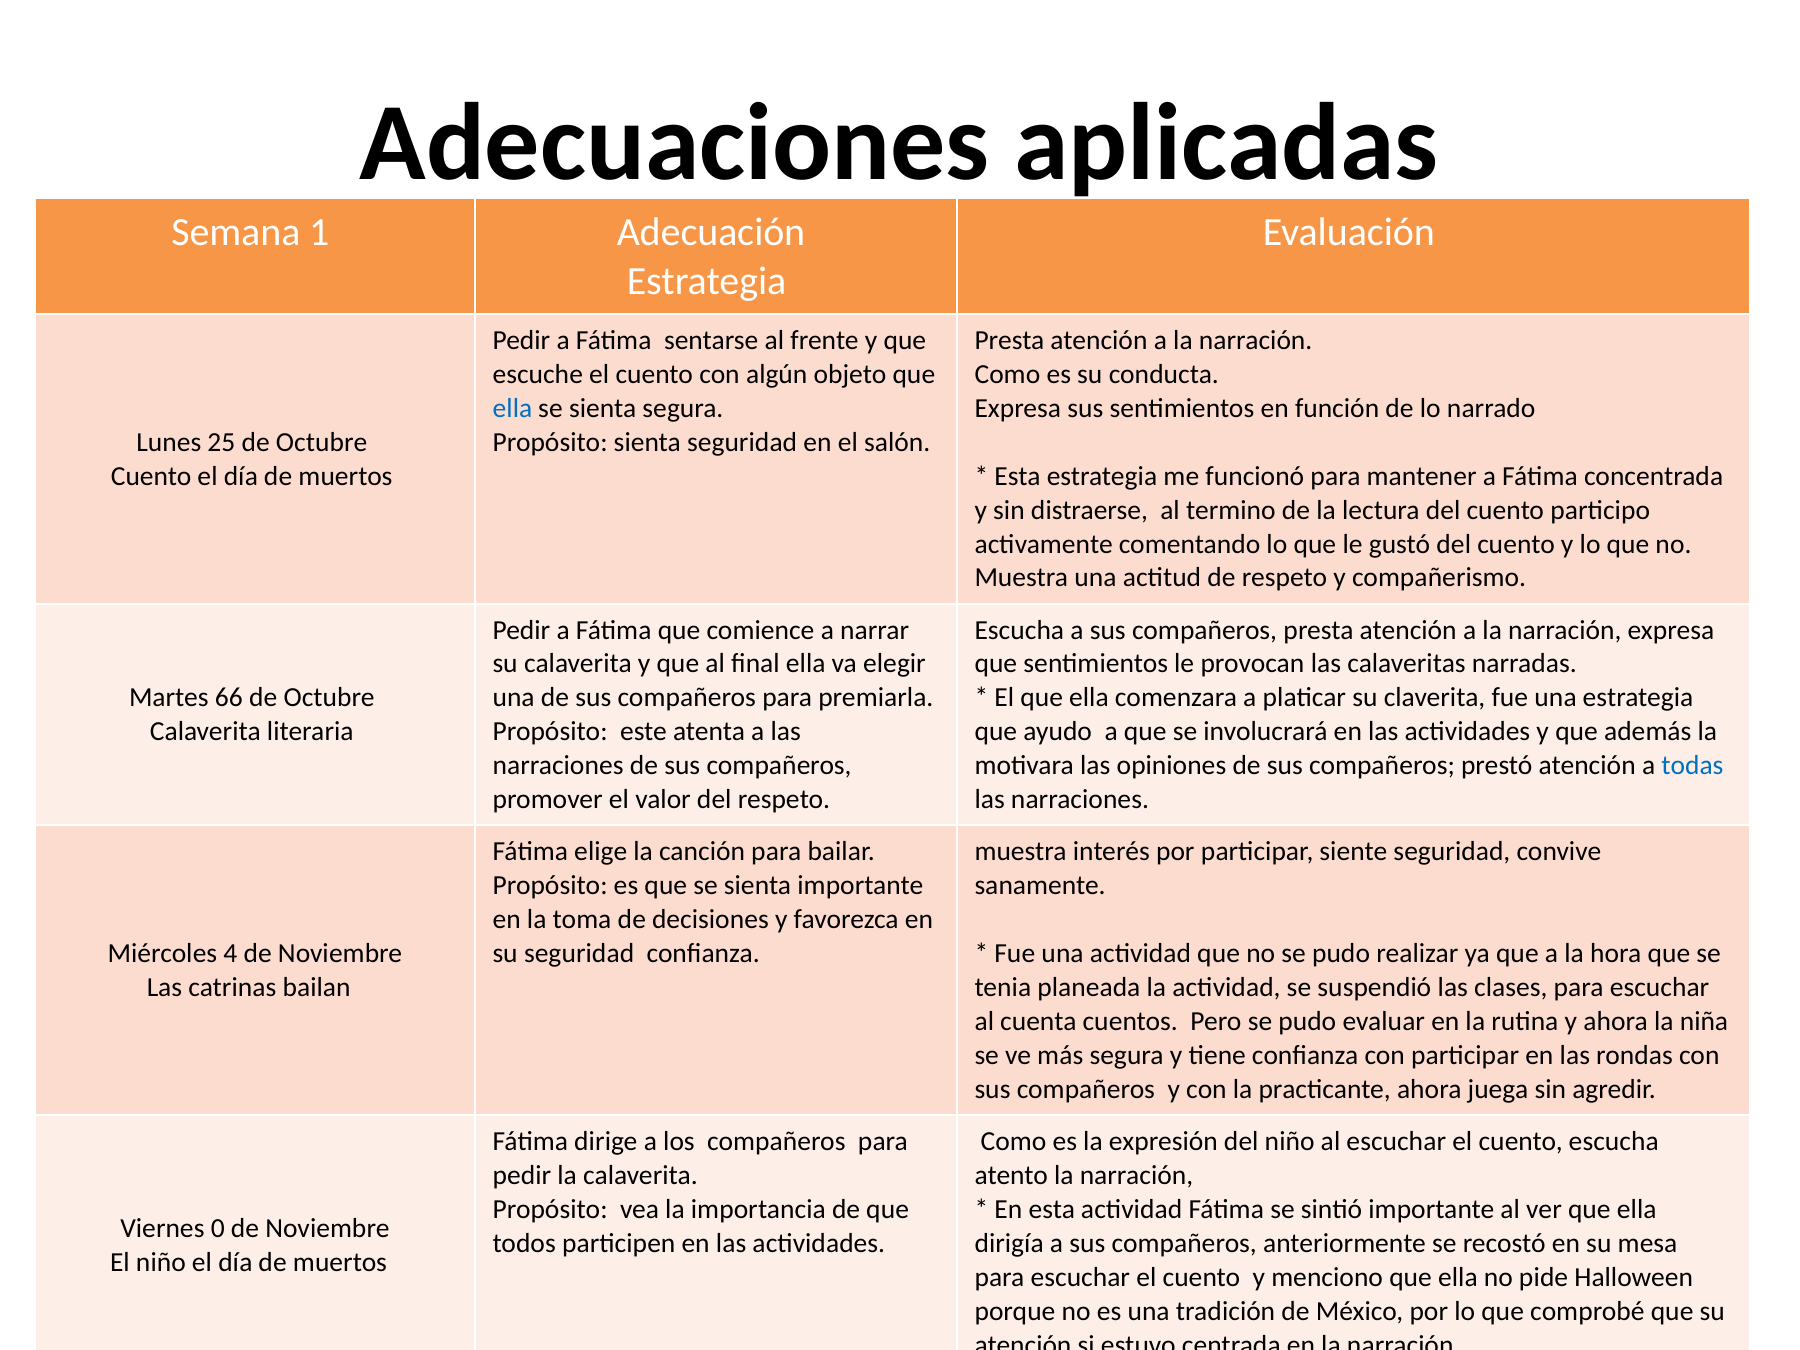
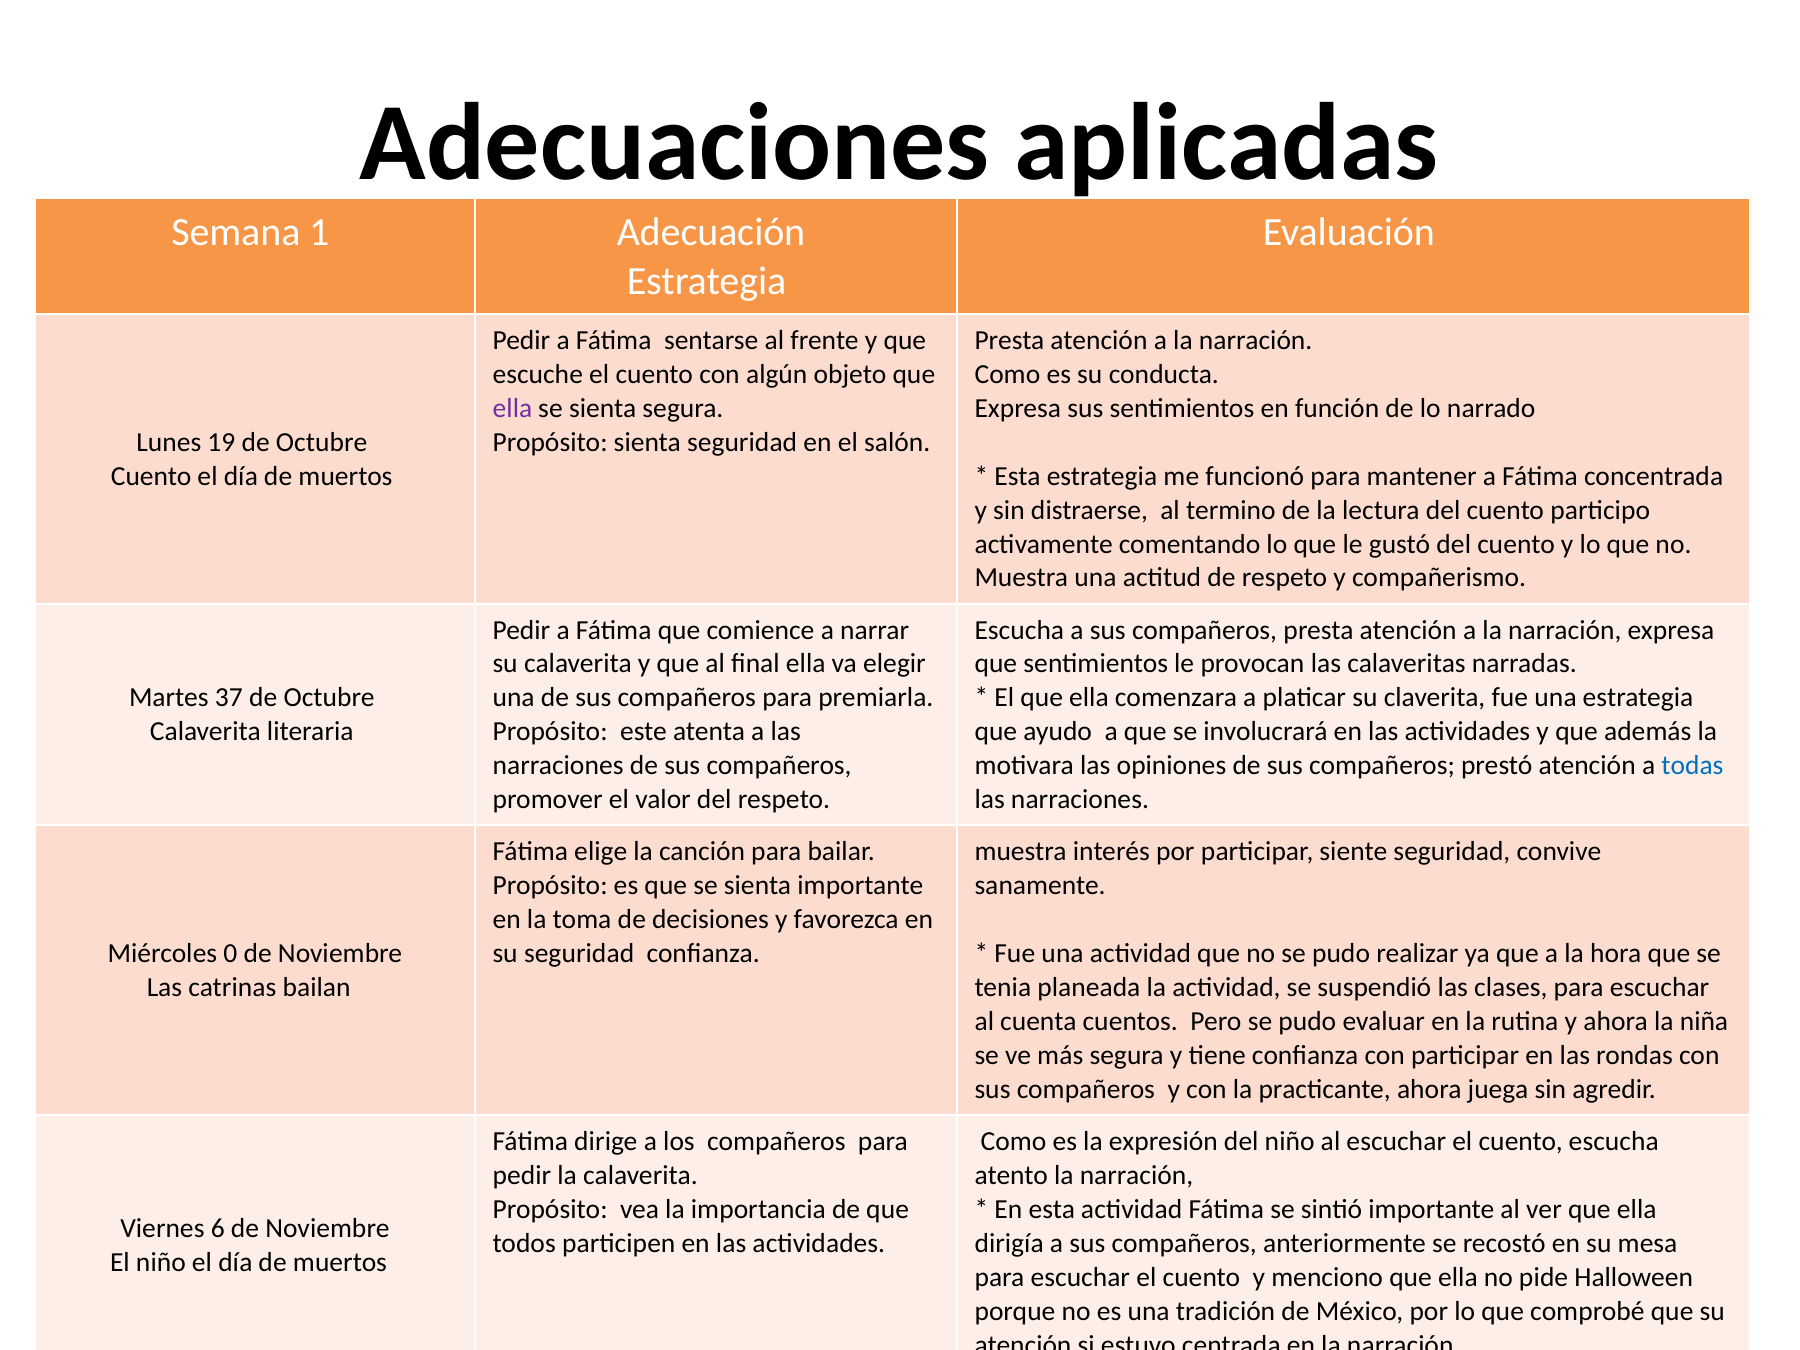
ella at (512, 408) colour: blue -> purple
25: 25 -> 19
66: 66 -> 37
4: 4 -> 0
0: 0 -> 6
